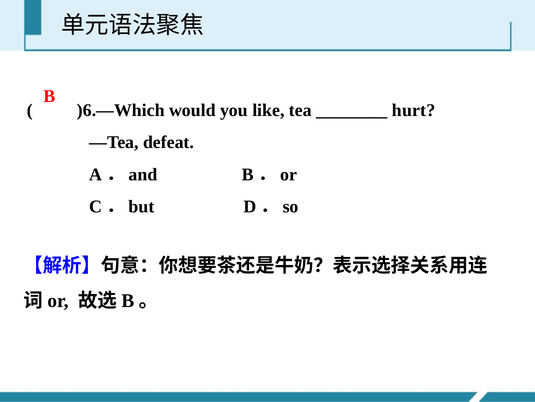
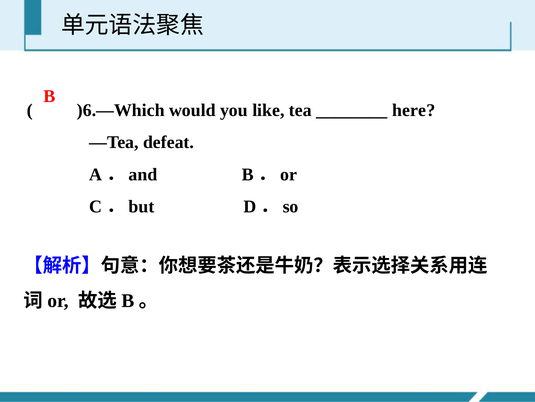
hurt: hurt -> here
